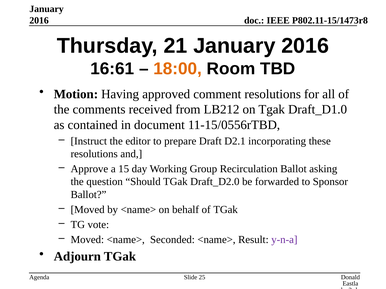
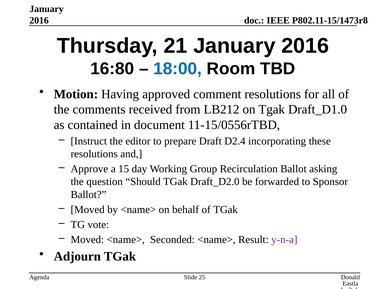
16:61: 16:61 -> 16:80
18:00 colour: orange -> blue
D2.1: D2.1 -> D2.4
